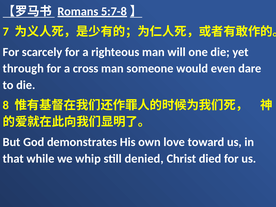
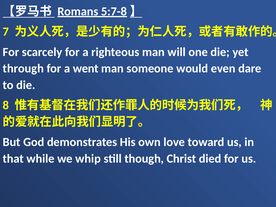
cross: cross -> went
denied: denied -> though
